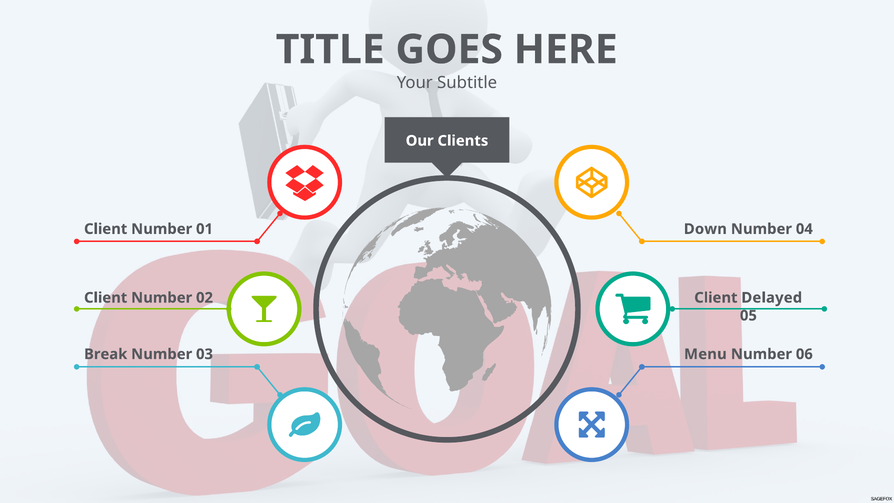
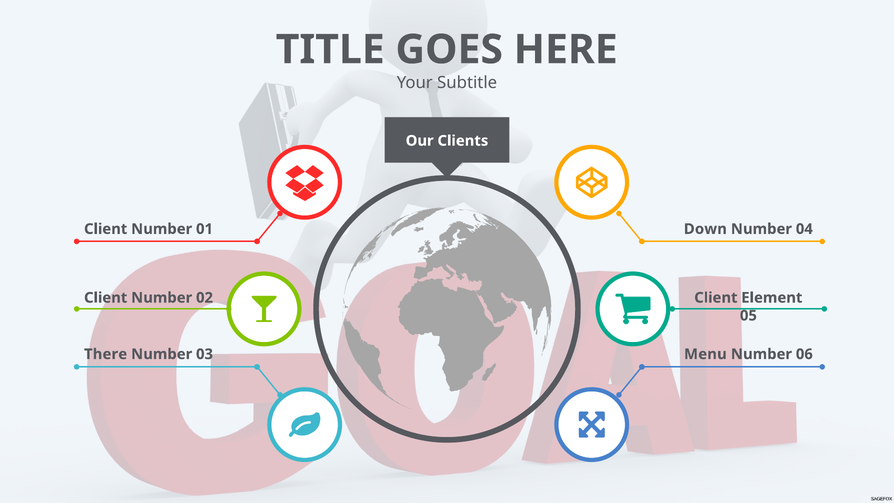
Delayed: Delayed -> Element
Break: Break -> There
